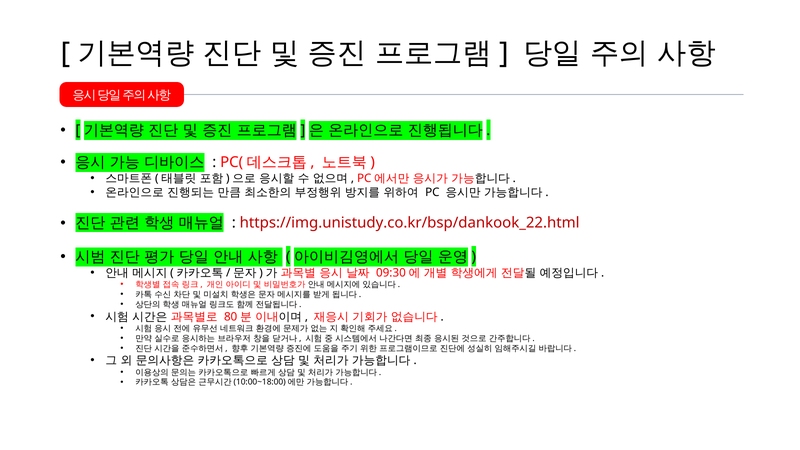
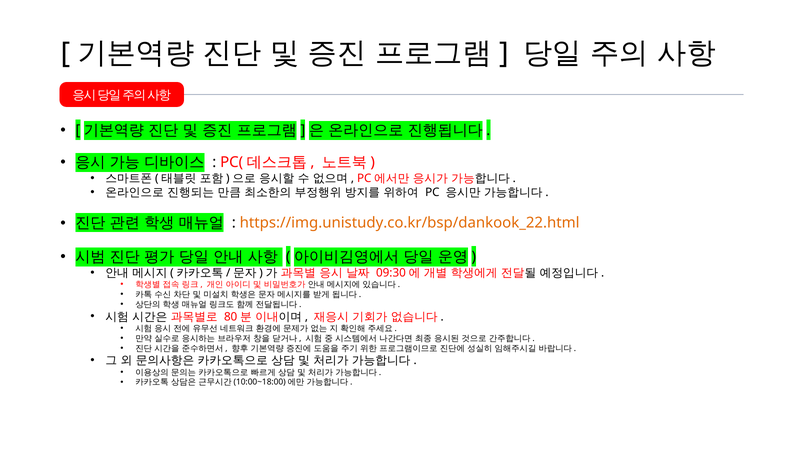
https://img.unistudy.co.kr/bsp/dankook_22.html colour: red -> orange
